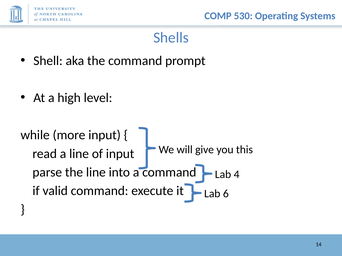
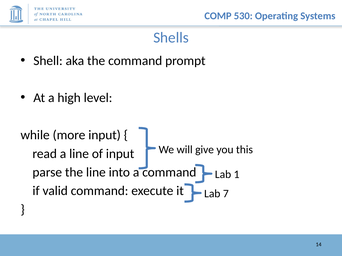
4: 4 -> 1
6: 6 -> 7
